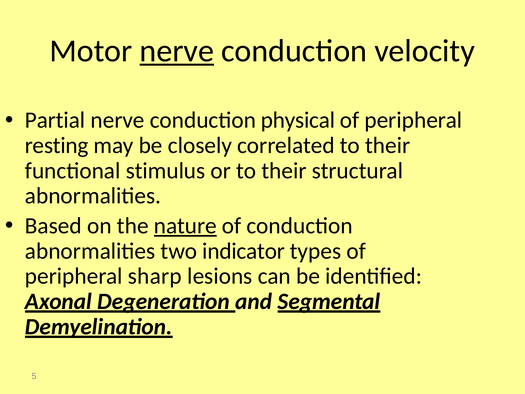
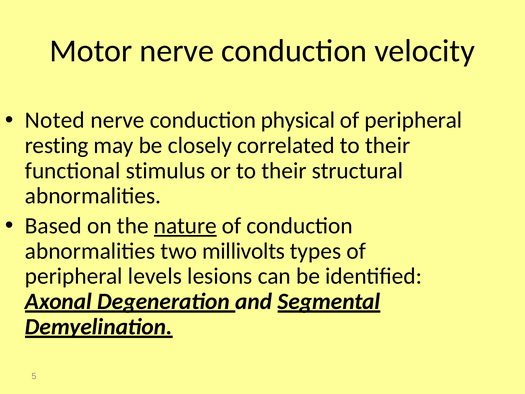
nerve at (177, 51) underline: present -> none
Partial: Partial -> Noted
indicator: indicator -> millivolts
sharp: sharp -> levels
